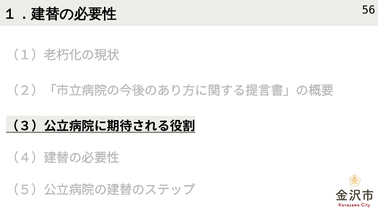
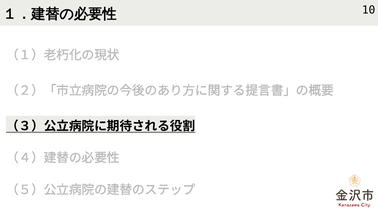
56: 56 -> 10
